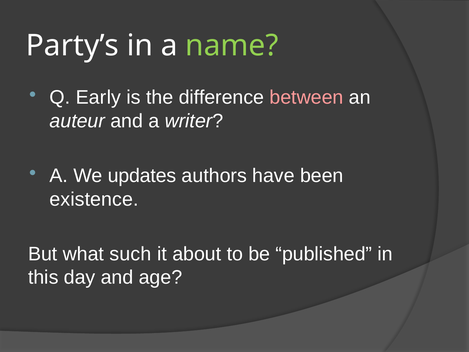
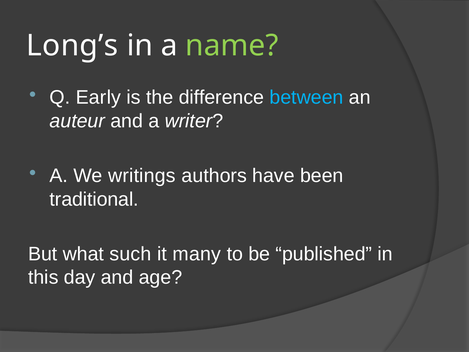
Party’s: Party’s -> Long’s
between colour: pink -> light blue
updates: updates -> writings
existence: existence -> traditional
about: about -> many
